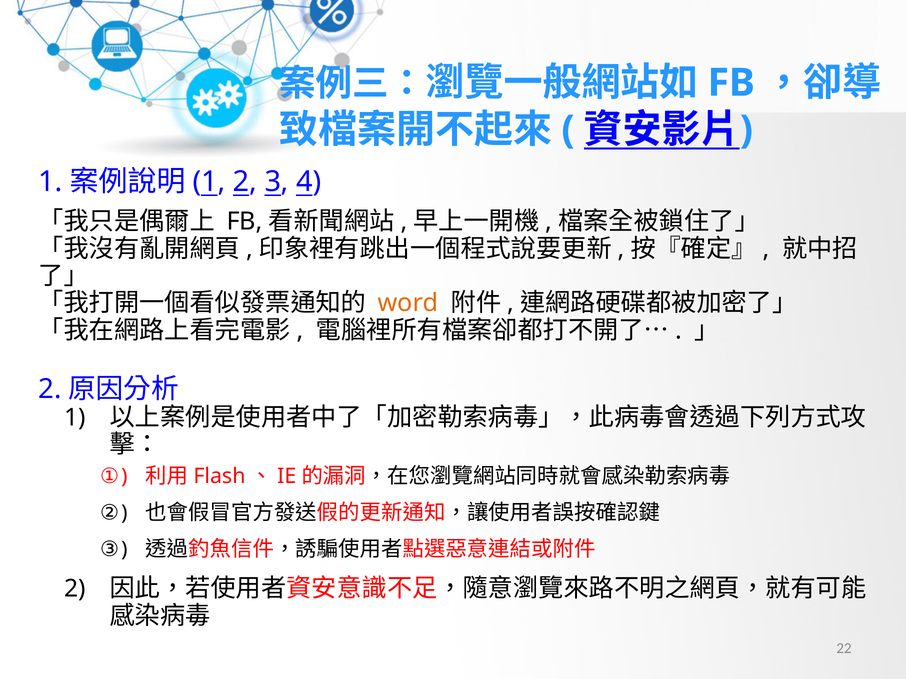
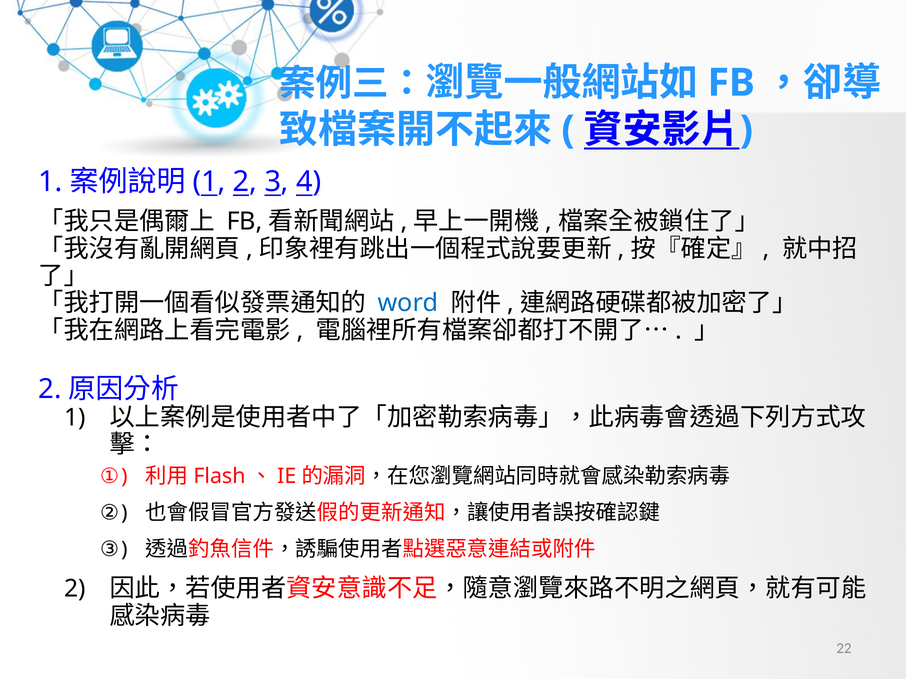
word colour: orange -> blue
